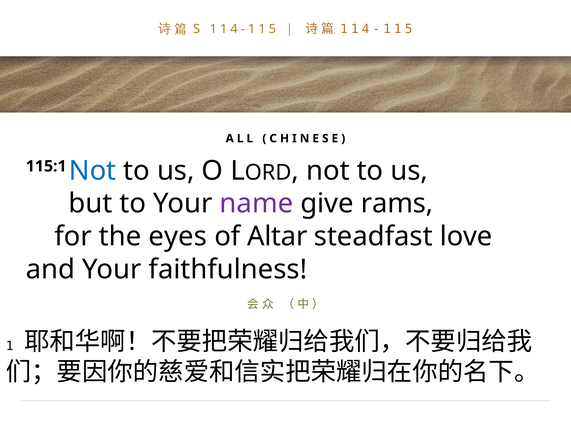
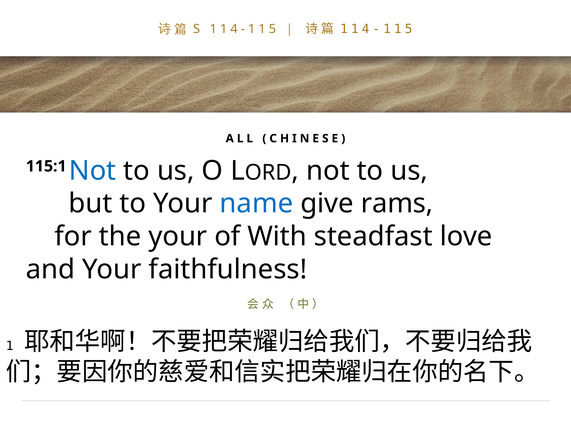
name colour: purple -> blue
the eyes: eyes -> your
Altar: Altar -> With
